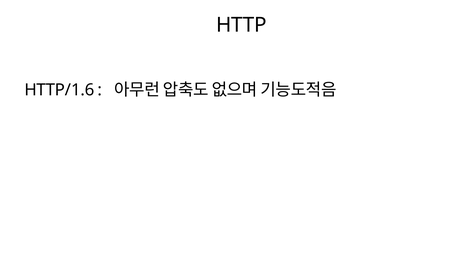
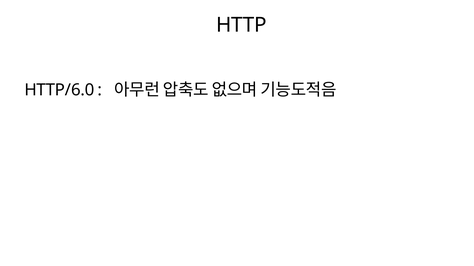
HTTP/1.6: HTTP/1.6 -> HTTP/6.0
